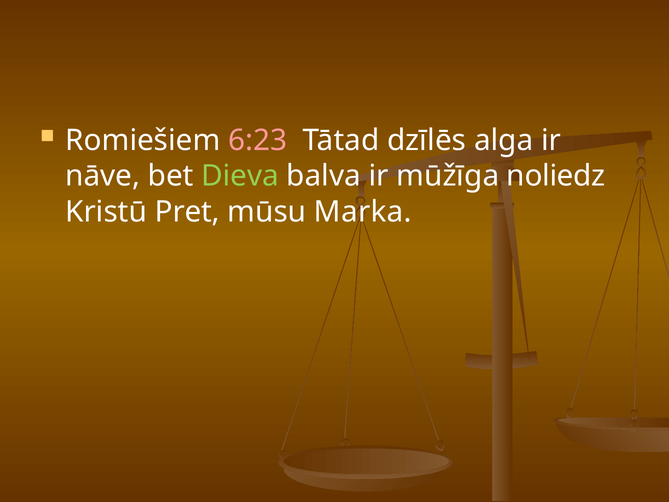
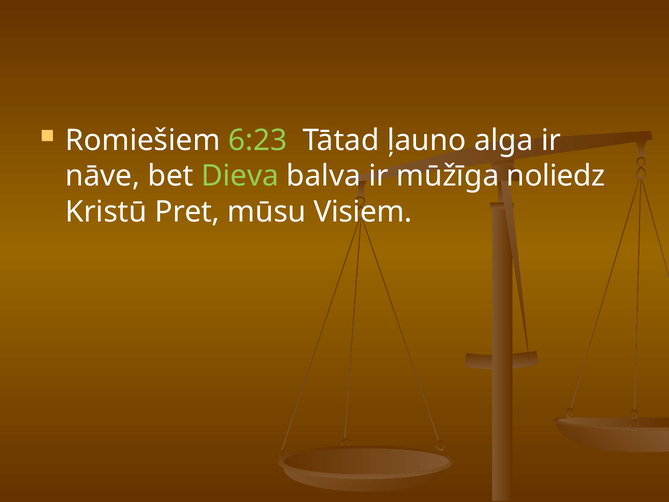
6:23 colour: pink -> light green
dzīlēs: dzīlēs -> ļauno
Marka: Marka -> Visiem
